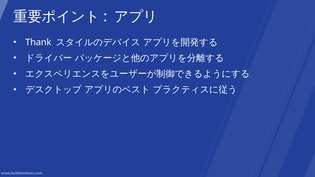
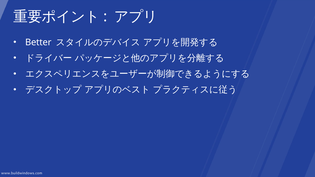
Thank: Thank -> Better
